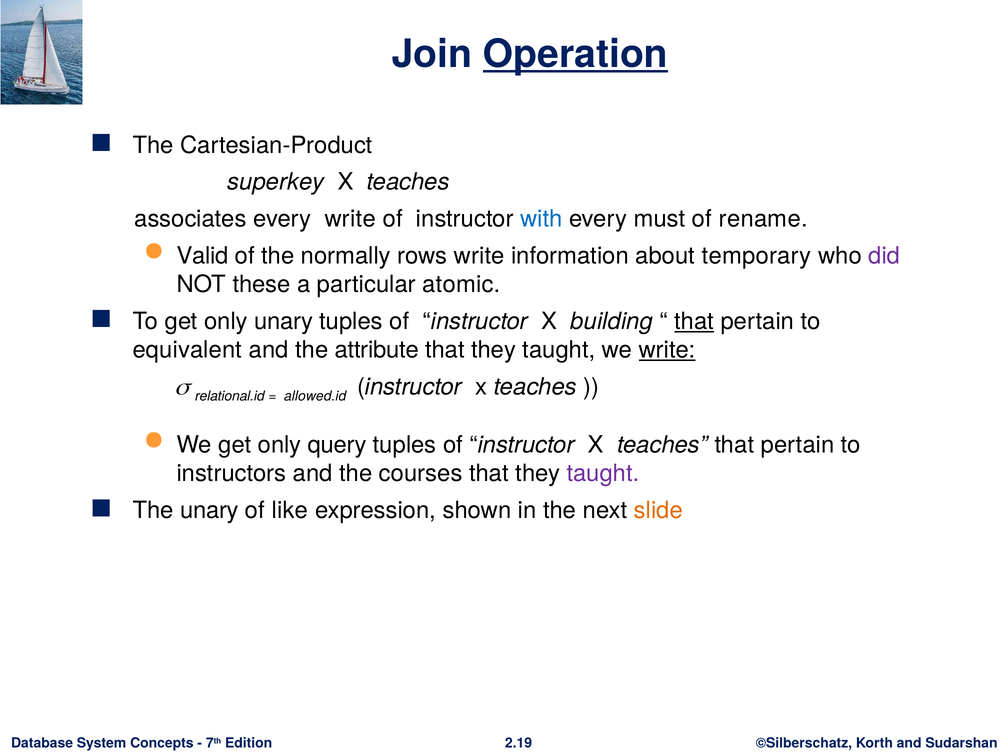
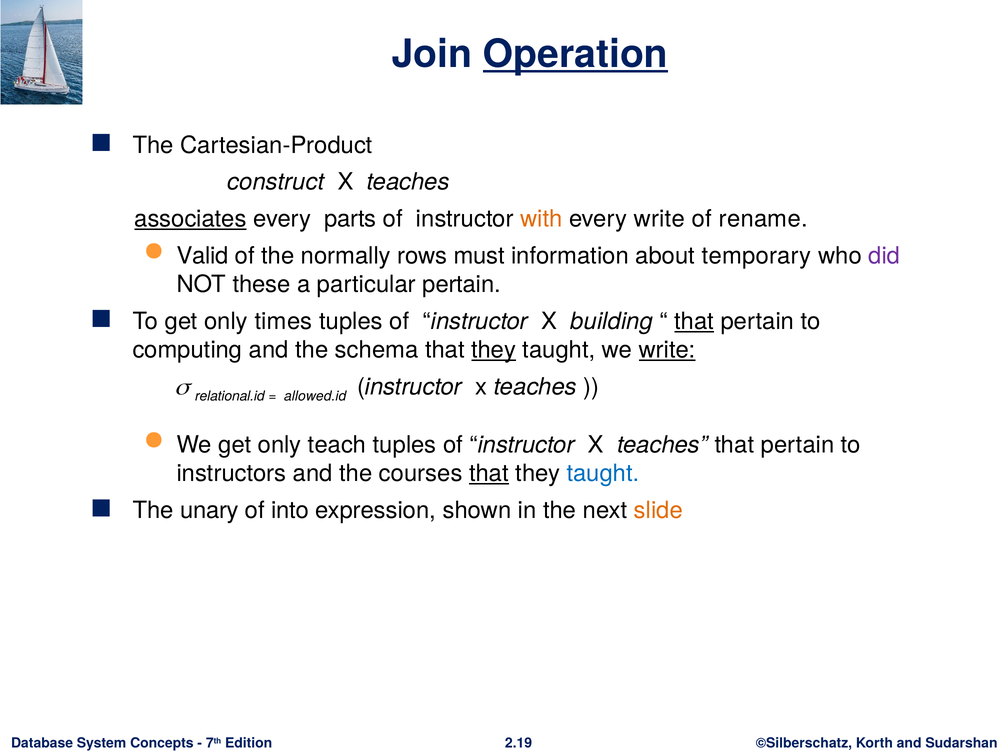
superkey: superkey -> construct
associates underline: none -> present
every write: write -> parts
with colour: blue -> orange
every must: must -> write
rows write: write -> must
particular atomic: atomic -> pertain
only unary: unary -> times
equivalent: equivalent -> computing
attribute: attribute -> schema
they at (494, 350) underline: none -> present
query: query -> teach
that at (489, 474) underline: none -> present
taught at (603, 474) colour: purple -> blue
like: like -> into
